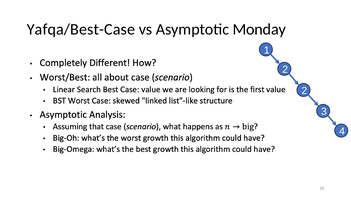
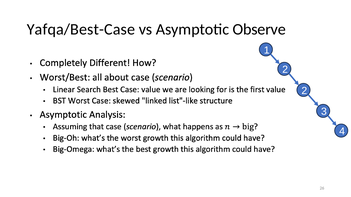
Monday: Monday -> Observe
